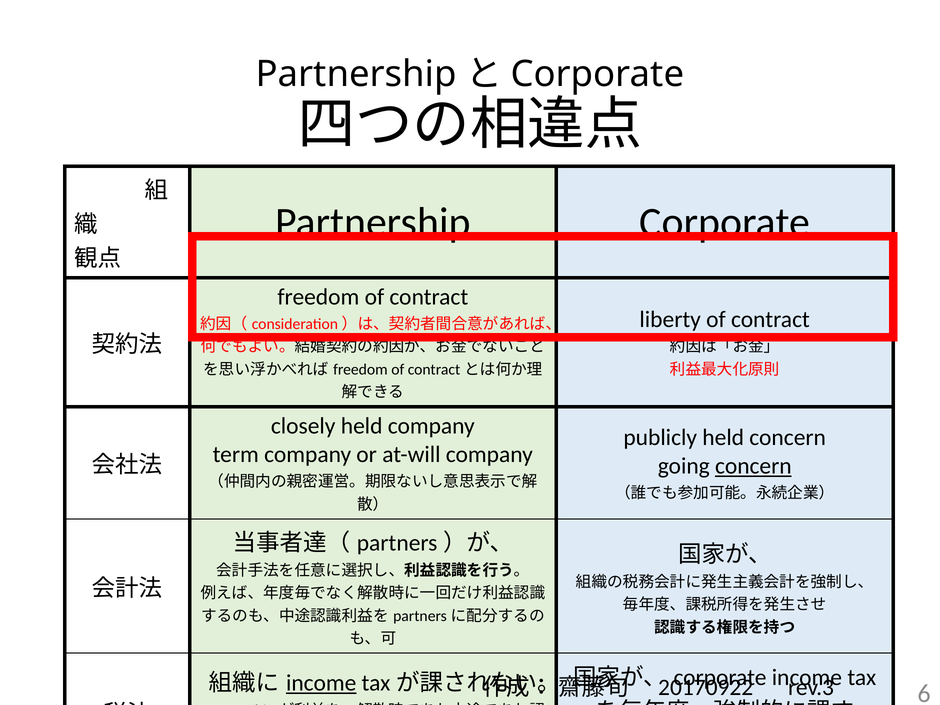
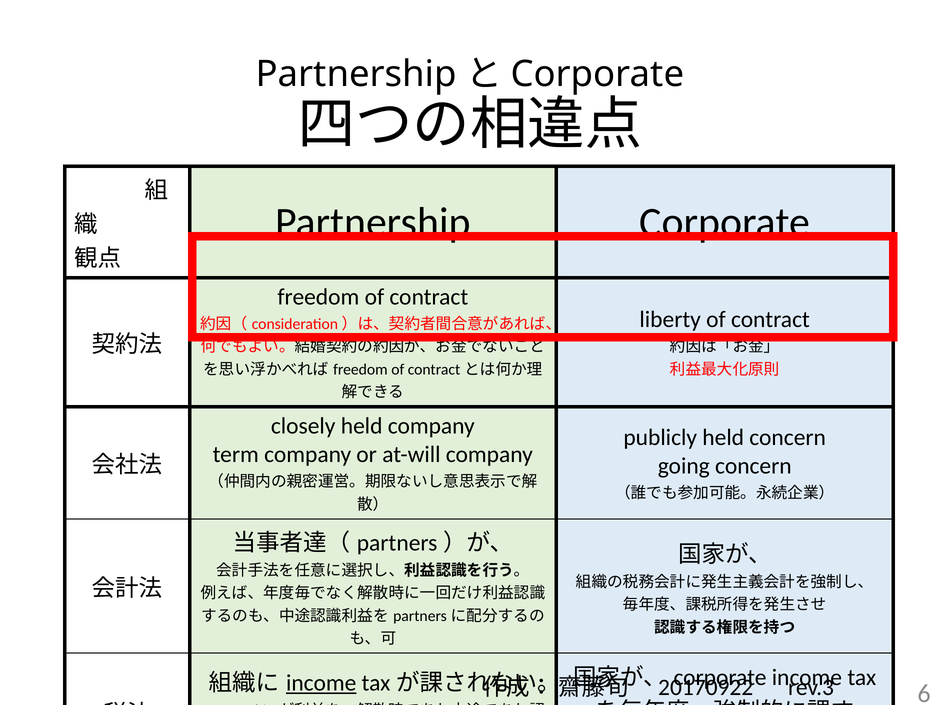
concern at (753, 466) underline: present -> none
